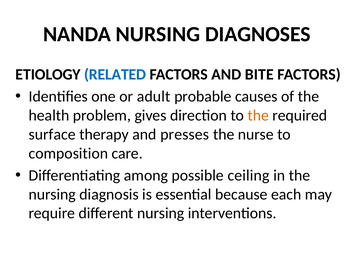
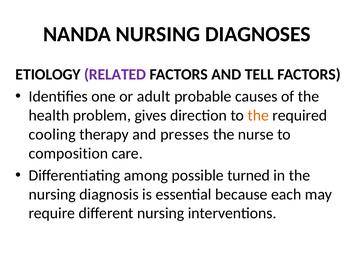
RELATED colour: blue -> purple
BITE: BITE -> TELL
surface: surface -> cooling
ceiling: ceiling -> turned
